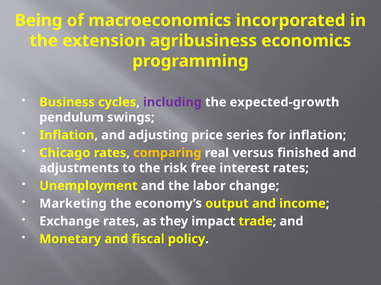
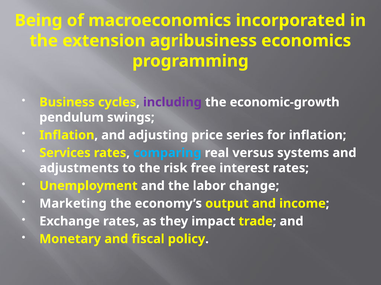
expected-growth: expected-growth -> economic-growth
Chicago: Chicago -> Services
comparing colour: yellow -> light blue
finished: finished -> systems
